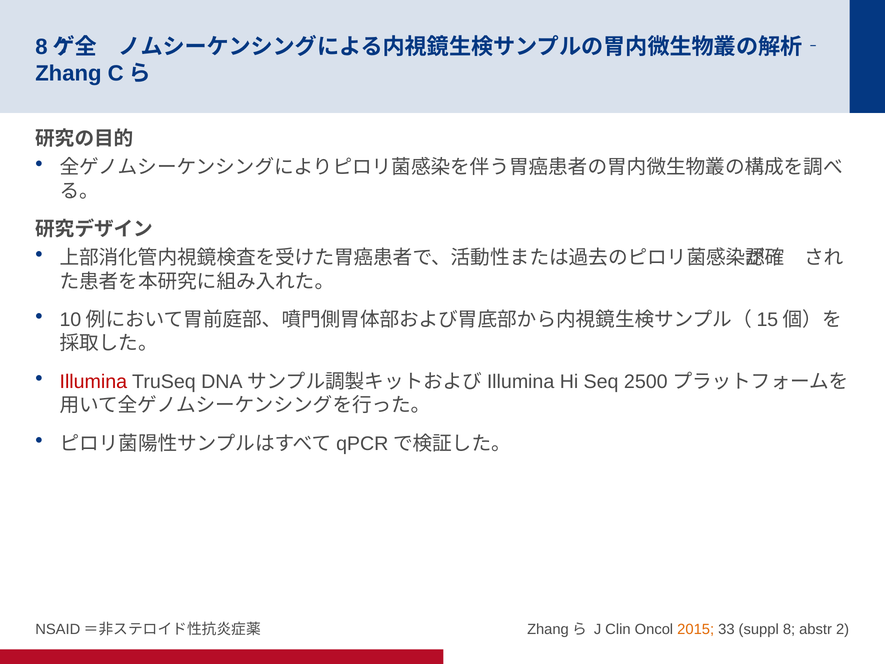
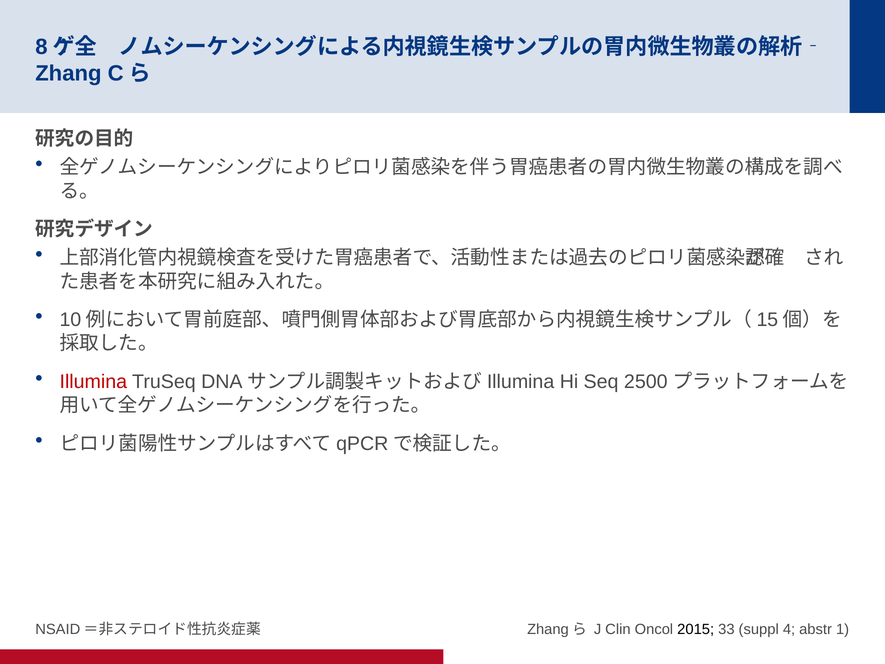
2015 colour: orange -> black
8: 8 -> 4
2: 2 -> 1
